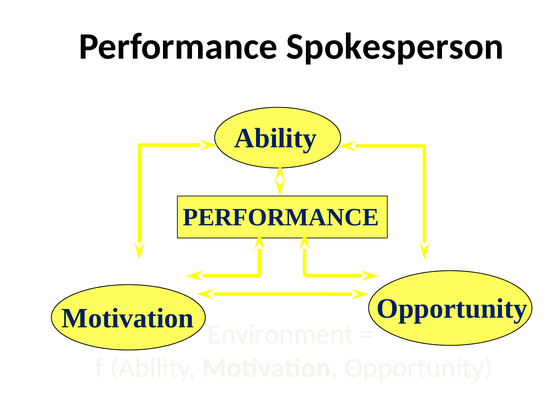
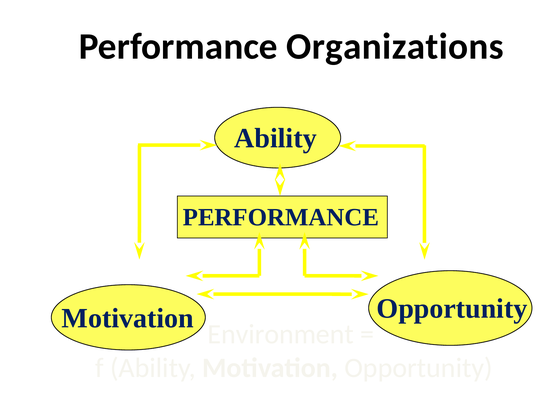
Spokesperson: Spokesperson -> Organizations
